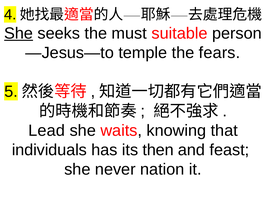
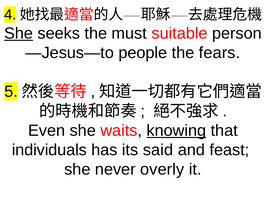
temple: temple -> people
Lead: Lead -> Even
knowing underline: none -> present
then: then -> said
nation: nation -> overly
